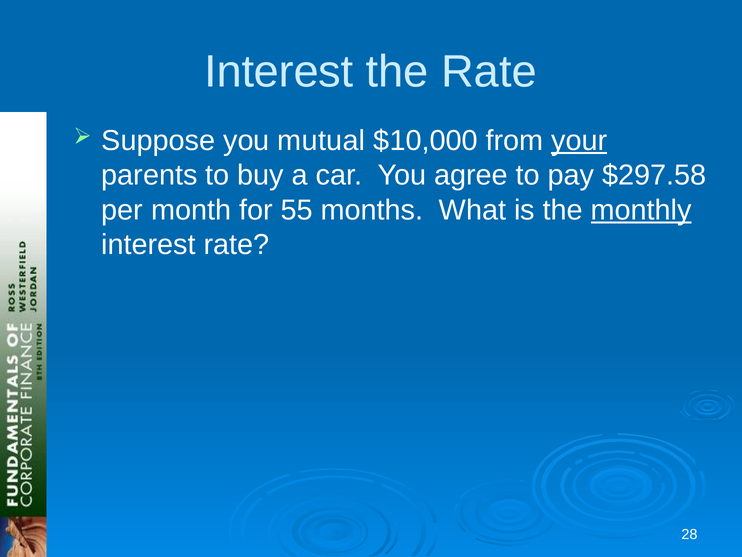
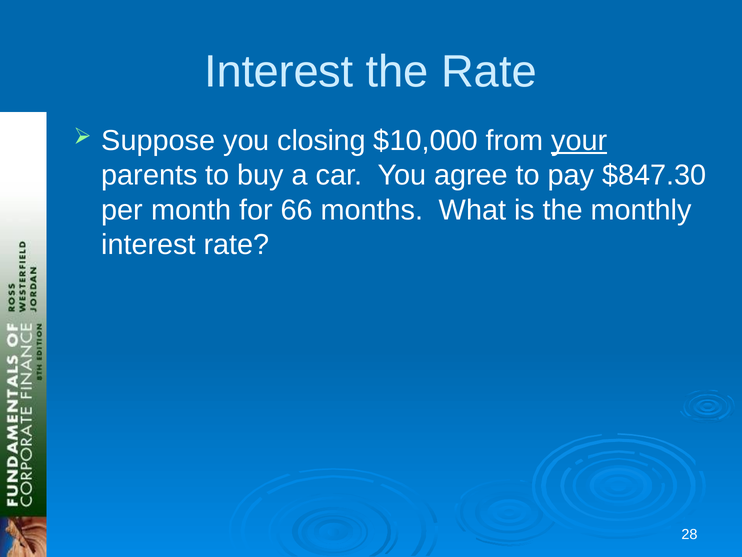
mutual: mutual -> closing
$297.58: $297.58 -> $847.30
55: 55 -> 66
monthly underline: present -> none
